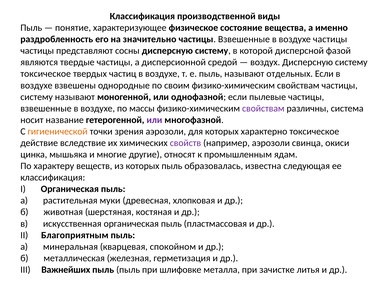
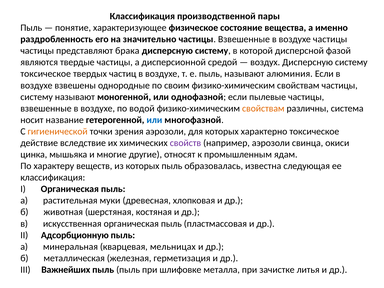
виды: виды -> пары
сосны: сосны -> брака
отдельных: отдельных -> алюминия
массы: массы -> водой
свойствам at (263, 108) colour: purple -> orange
или at (154, 120) colour: purple -> blue
Благоприятным: Благоприятным -> Адсорбционную
спокойном: спокойном -> мельницах
